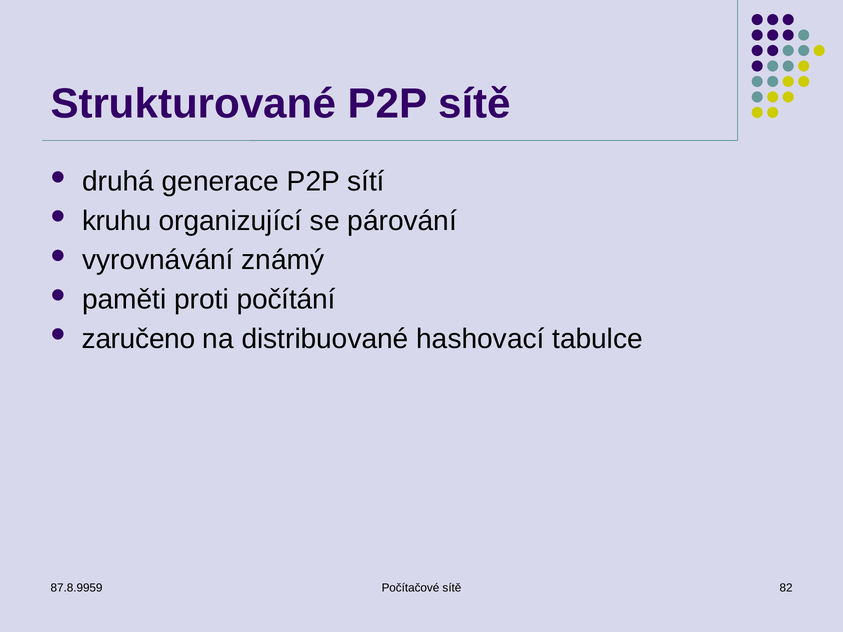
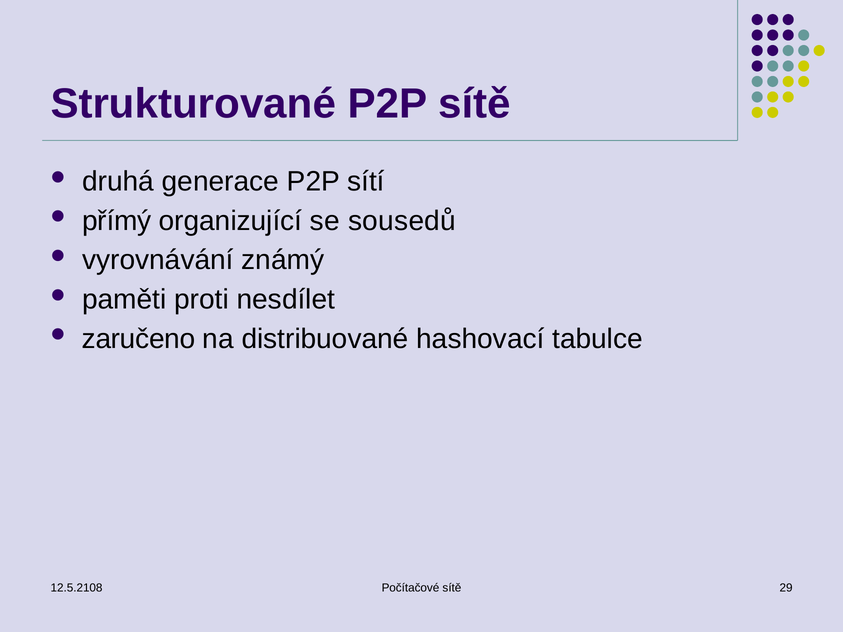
kruhu: kruhu -> přímý
párování: párování -> sousedů
počítání: počítání -> nesdílet
87.8.9959: 87.8.9959 -> 12.5.2108
82: 82 -> 29
